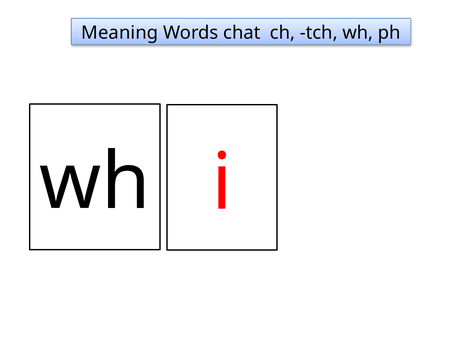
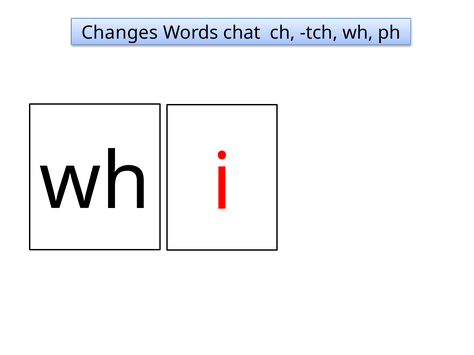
Meaning: Meaning -> Changes
